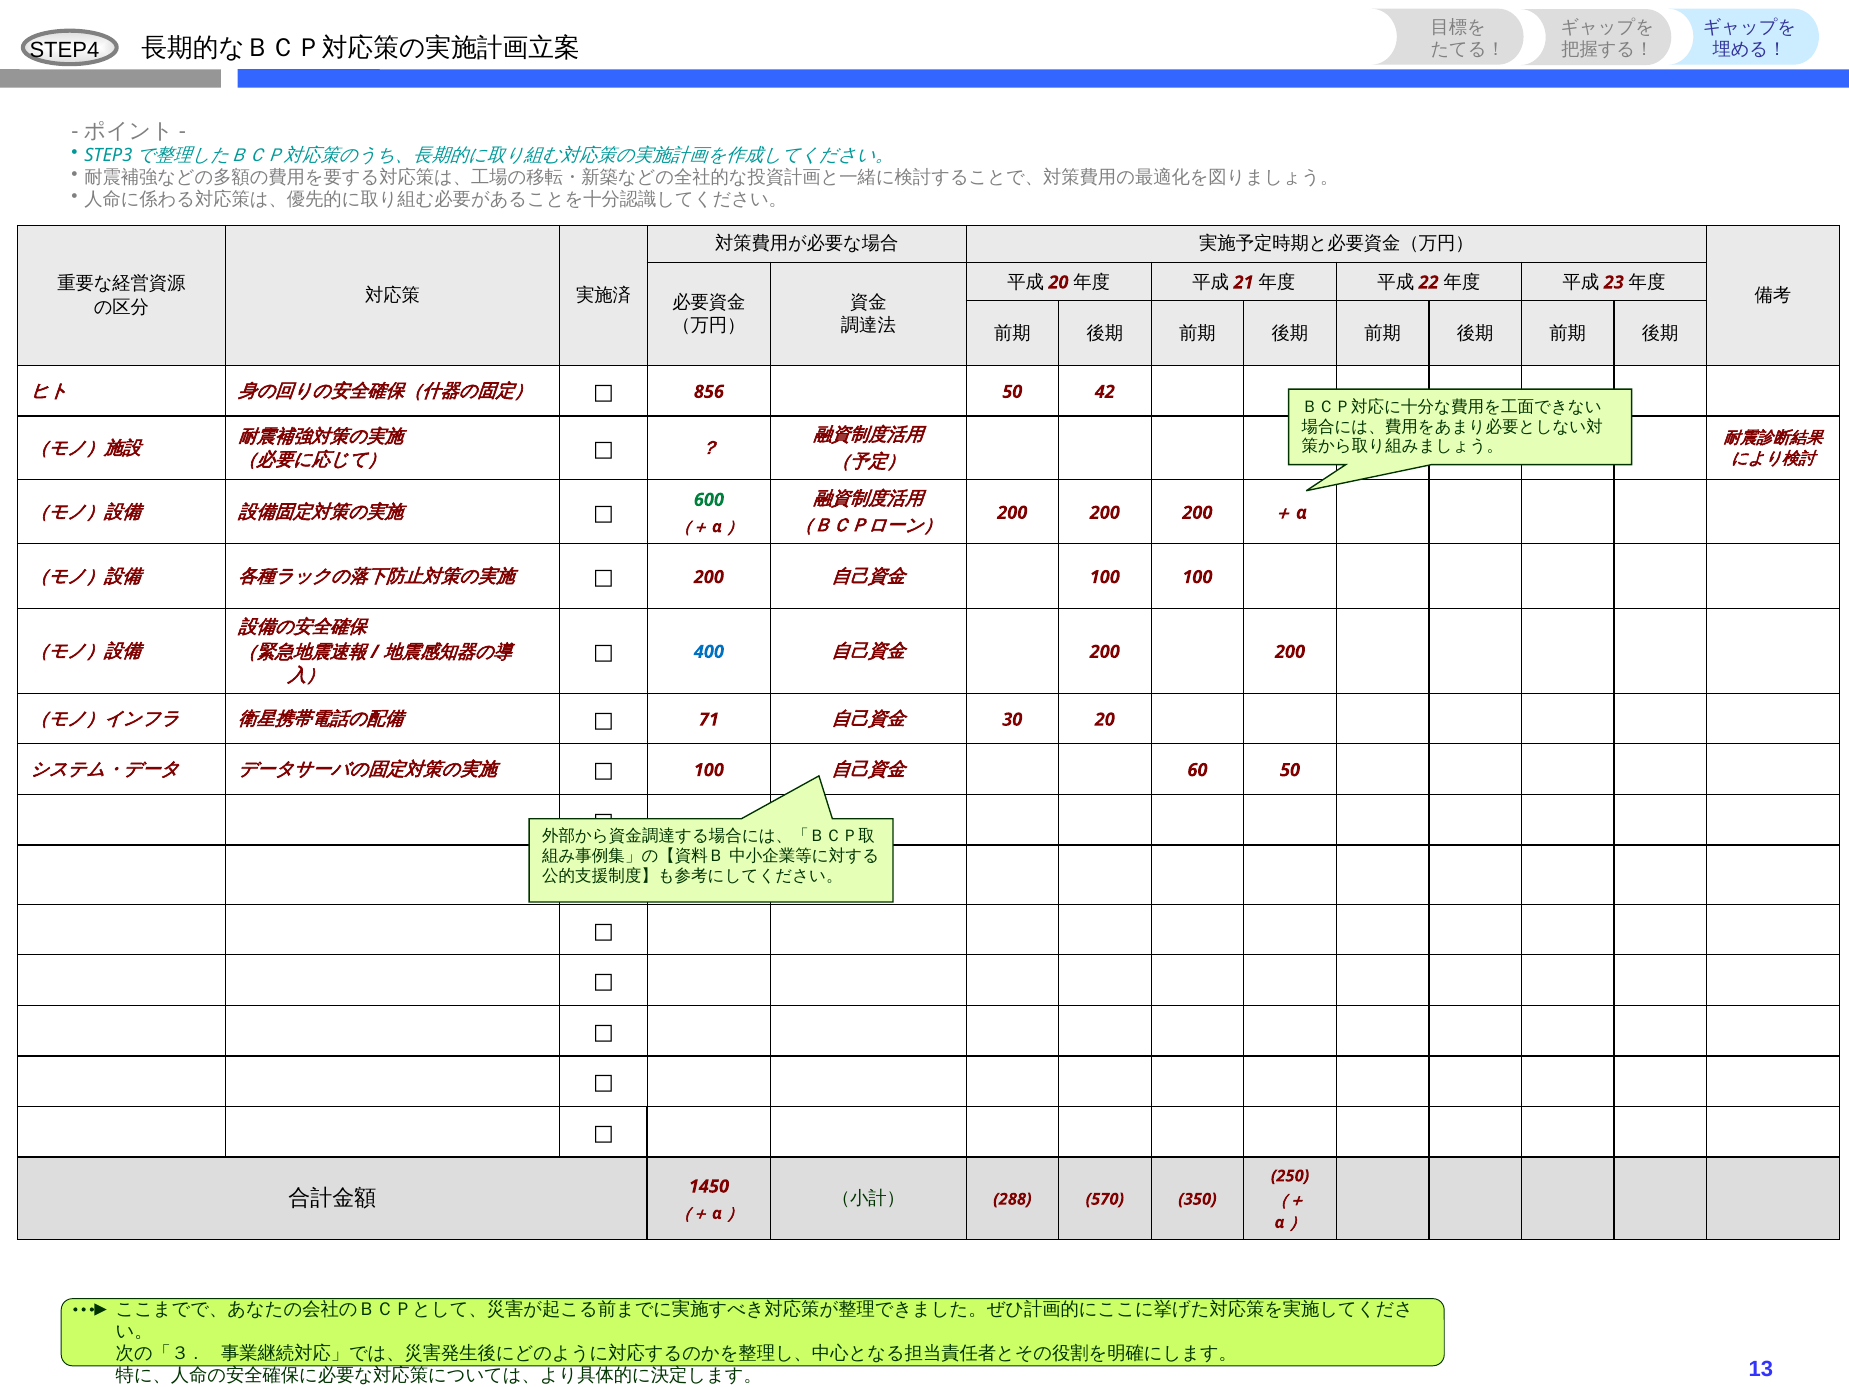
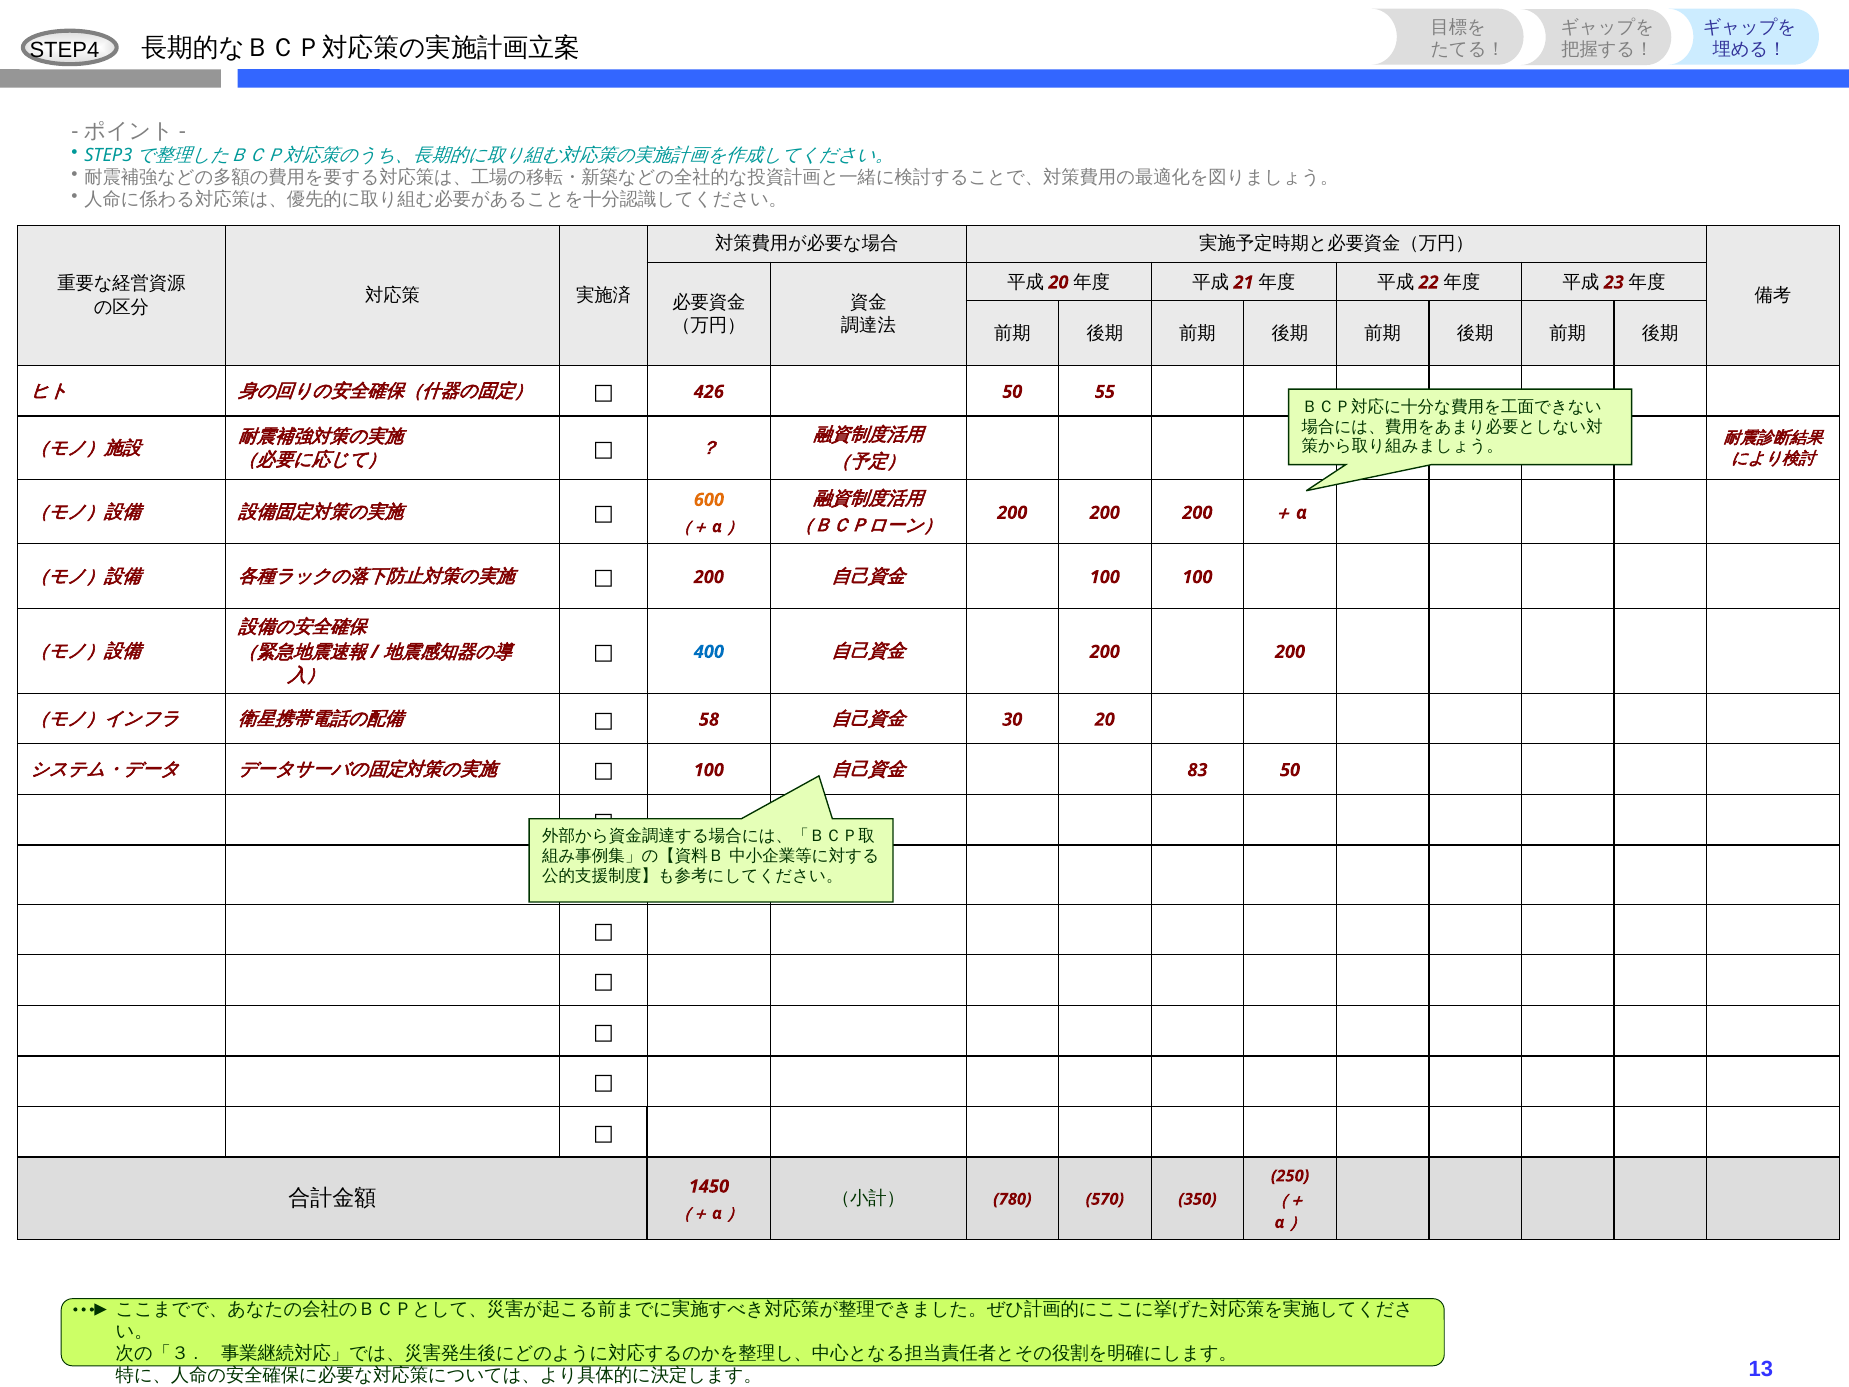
856: 856 -> 426
42: 42 -> 55
600 colour: green -> orange
71: 71 -> 58
60: 60 -> 83
288: 288 -> 780
